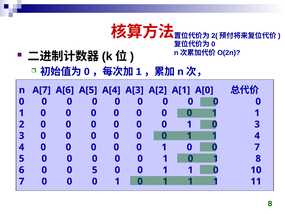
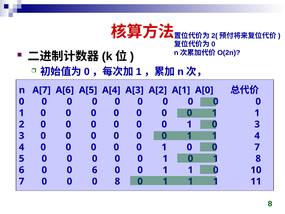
0 5: 5 -> 6
1 at (117, 181): 1 -> 8
